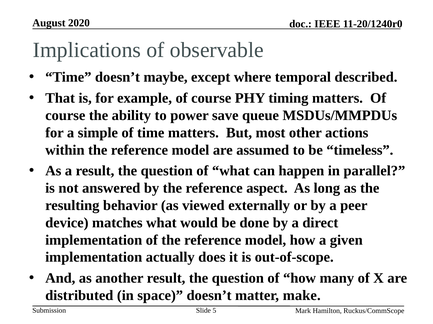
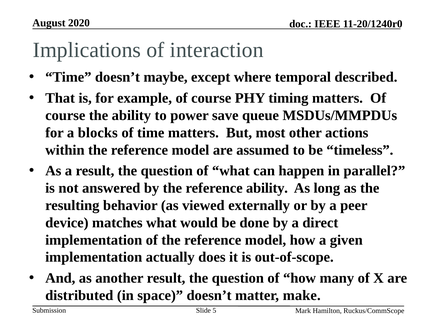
observable: observable -> interaction
simple: simple -> blocks
reference aspect: aspect -> ability
